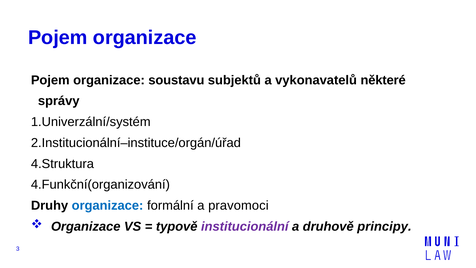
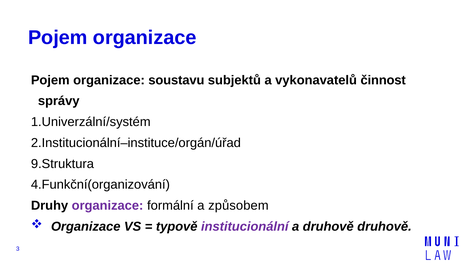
některé: některé -> činnost
4.Struktura: 4.Struktura -> 9.Struktura
organizace at (108, 205) colour: blue -> purple
pravomoci: pravomoci -> způsobem
druhově principy: principy -> druhově
